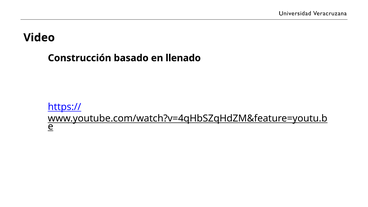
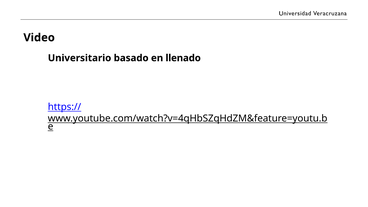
Construcción: Construcción -> Universitario
